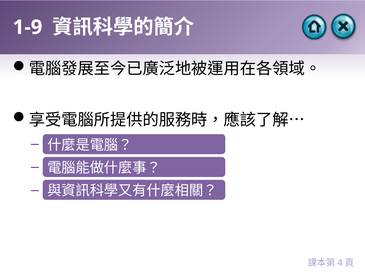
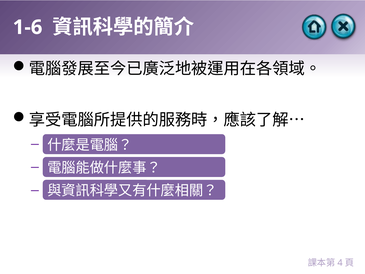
1-9: 1-9 -> 1-6
